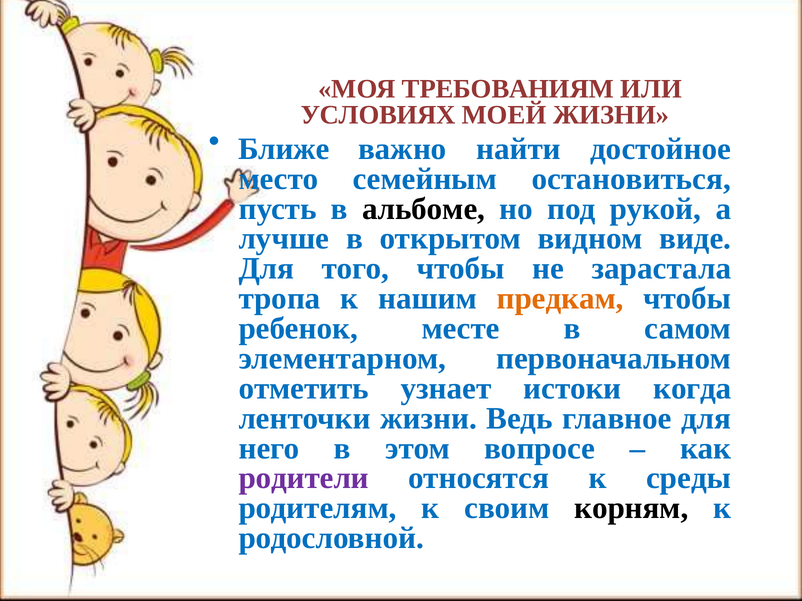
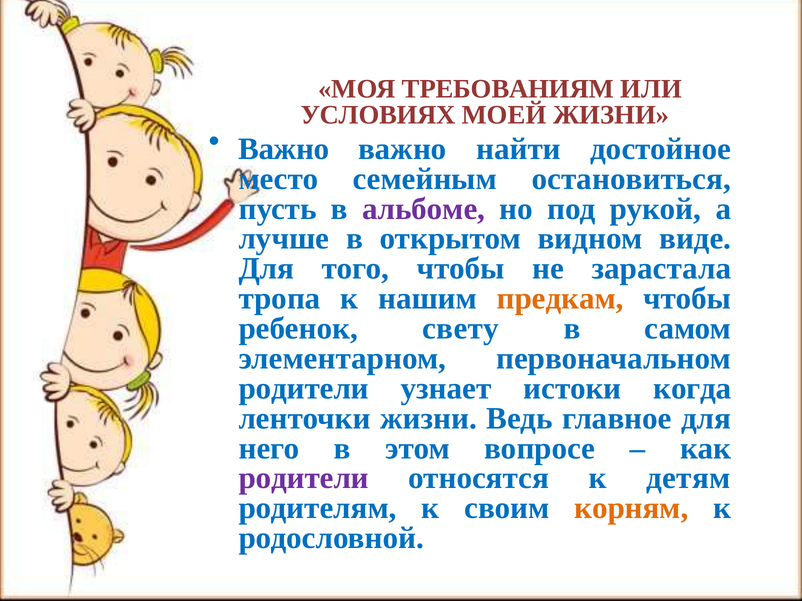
Ближе at (284, 149): Ближе -> Важно
альбоме colour: black -> purple
месте: месте -> свету
отметить at (304, 389): отметить -> родители
среды: среды -> детям
корням colour: black -> orange
